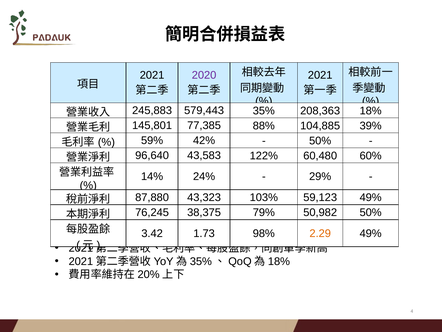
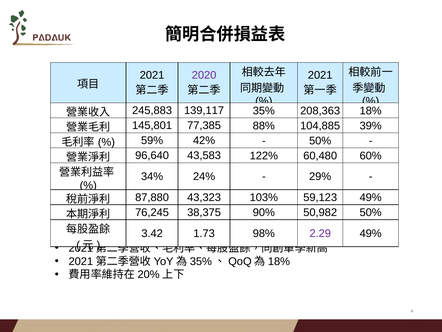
579,443: 579,443 -> 139,117
14%: 14% -> 34%
79%: 79% -> 90%
2.29 colour: orange -> purple
